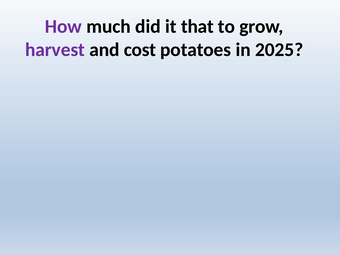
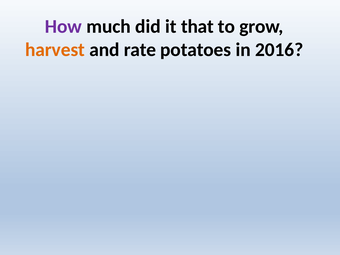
harvest colour: purple -> orange
cost: cost -> rate
2025: 2025 -> 2016
